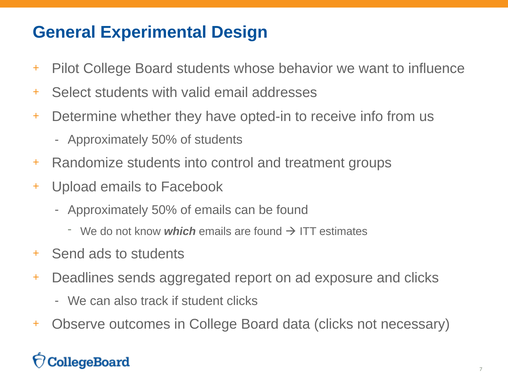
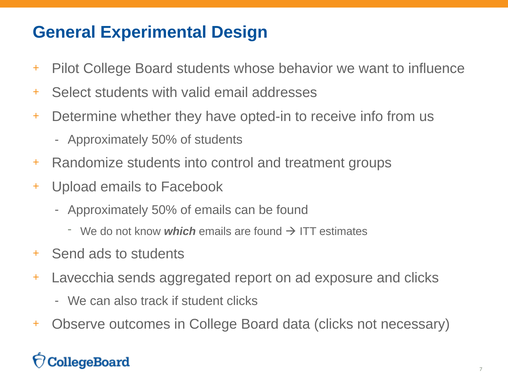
Deadlines: Deadlines -> Lavecchia
